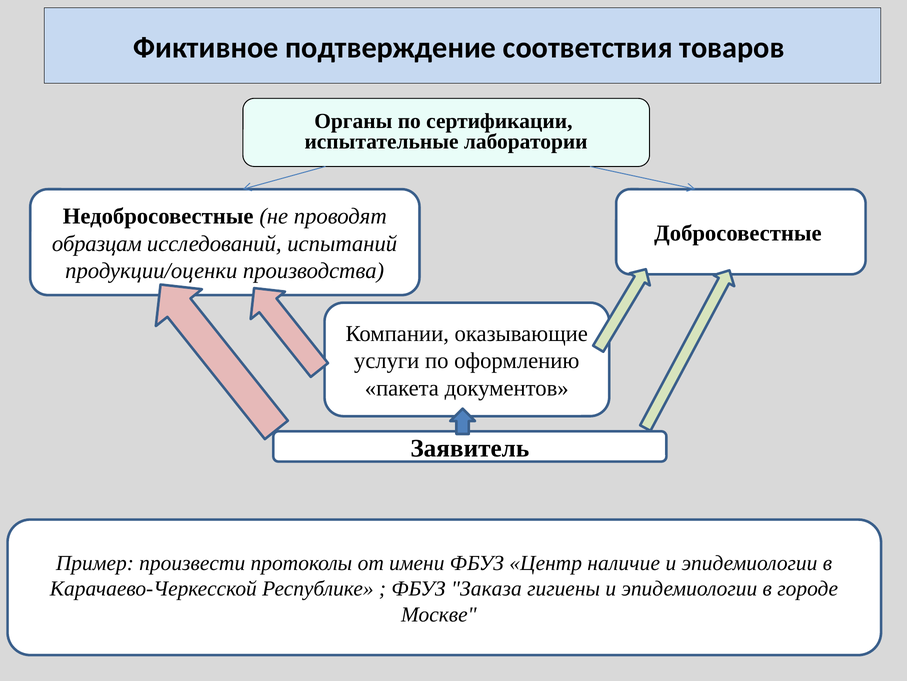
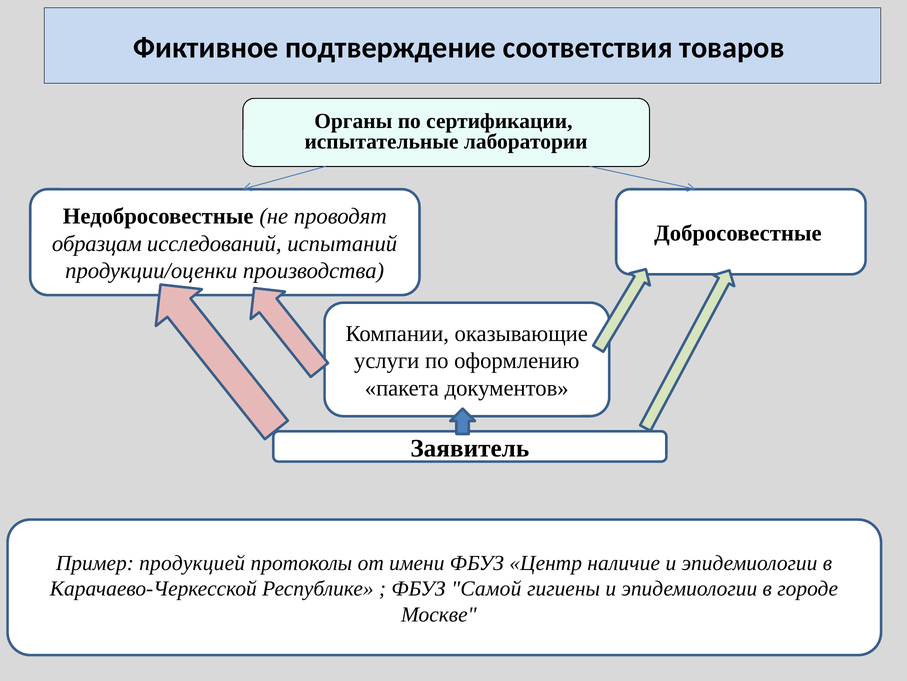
произвести: произвести -> продукцией
Заказа: Заказа -> Самой
